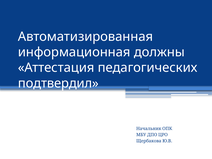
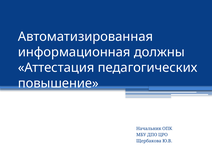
подтвердил: подтвердил -> повышение
